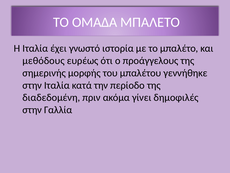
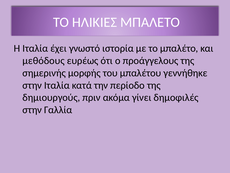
ΟΜΑΔΑ: ΟΜΑΔΑ -> ΗΛΙΚΙΕΣ
διαδεδομένη: διαδεδομένη -> δημιουργούς
